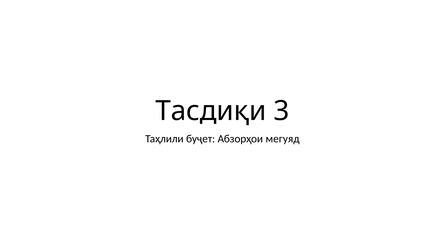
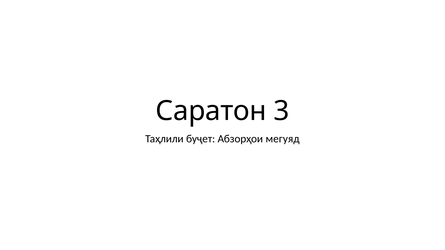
Тасдиқи: Тасдиқи -> Саратон
